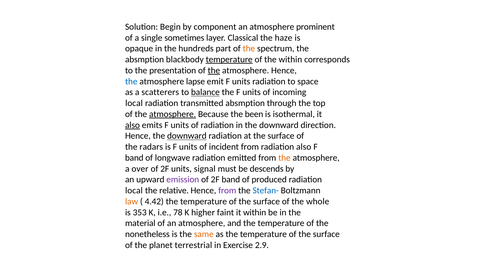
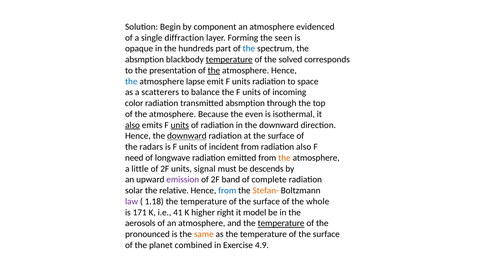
prominent: prominent -> evidenced
sometimes: sometimes -> diffraction
Classical: Classical -> Forming
haze: haze -> seen
the at (249, 49) colour: orange -> blue
the within: within -> solved
balance underline: present -> none
local at (134, 103): local -> color
atmosphere at (173, 114) underline: present -> none
been: been -> even
units at (180, 125) underline: none -> present
band at (134, 158): band -> need
over: over -> little
produced: produced -> complete
local at (134, 191): local -> solar
from at (227, 191) colour: purple -> blue
Stefan- colour: blue -> orange
law colour: orange -> purple
4.42: 4.42 -> 1.18
353: 353 -> 171
78: 78 -> 41
faint: faint -> right
it within: within -> model
material: material -> aerosols
temperature at (281, 224) underline: none -> present
nonetheless: nonetheless -> pronounced
terrestrial: terrestrial -> combined
2.9: 2.9 -> 4.9
